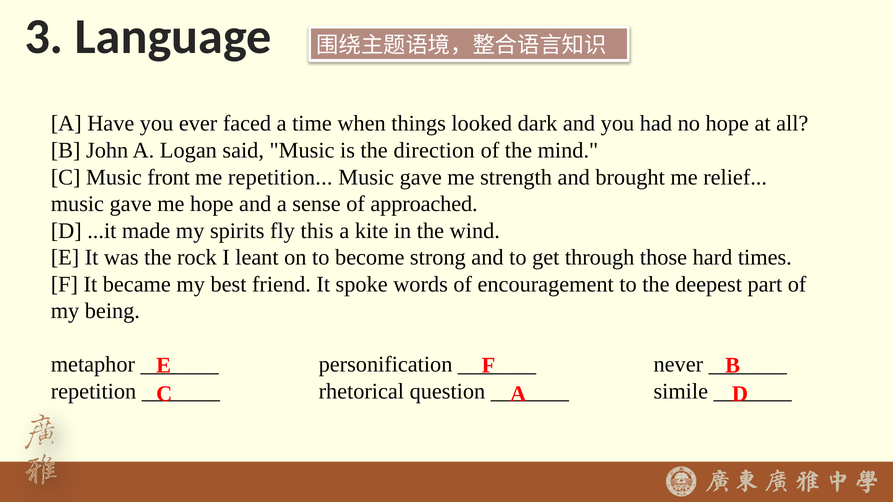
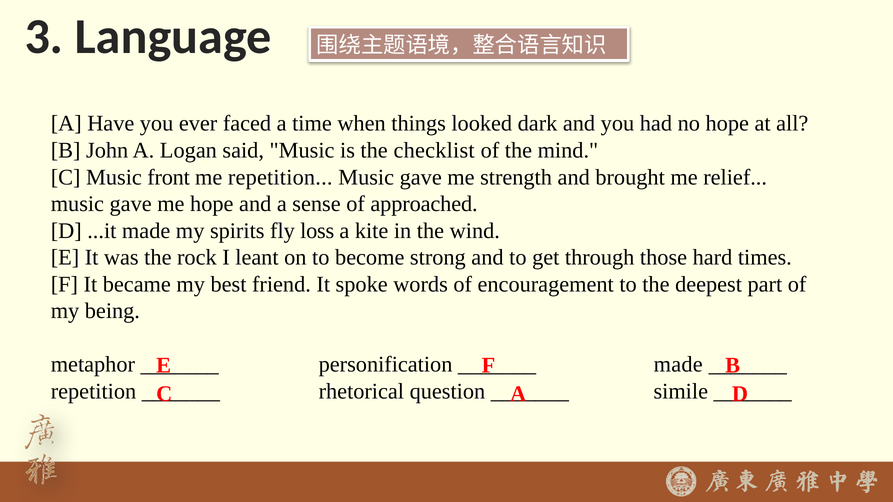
direction: direction -> checklist
this: this -> loss
never at (678, 365): never -> made
